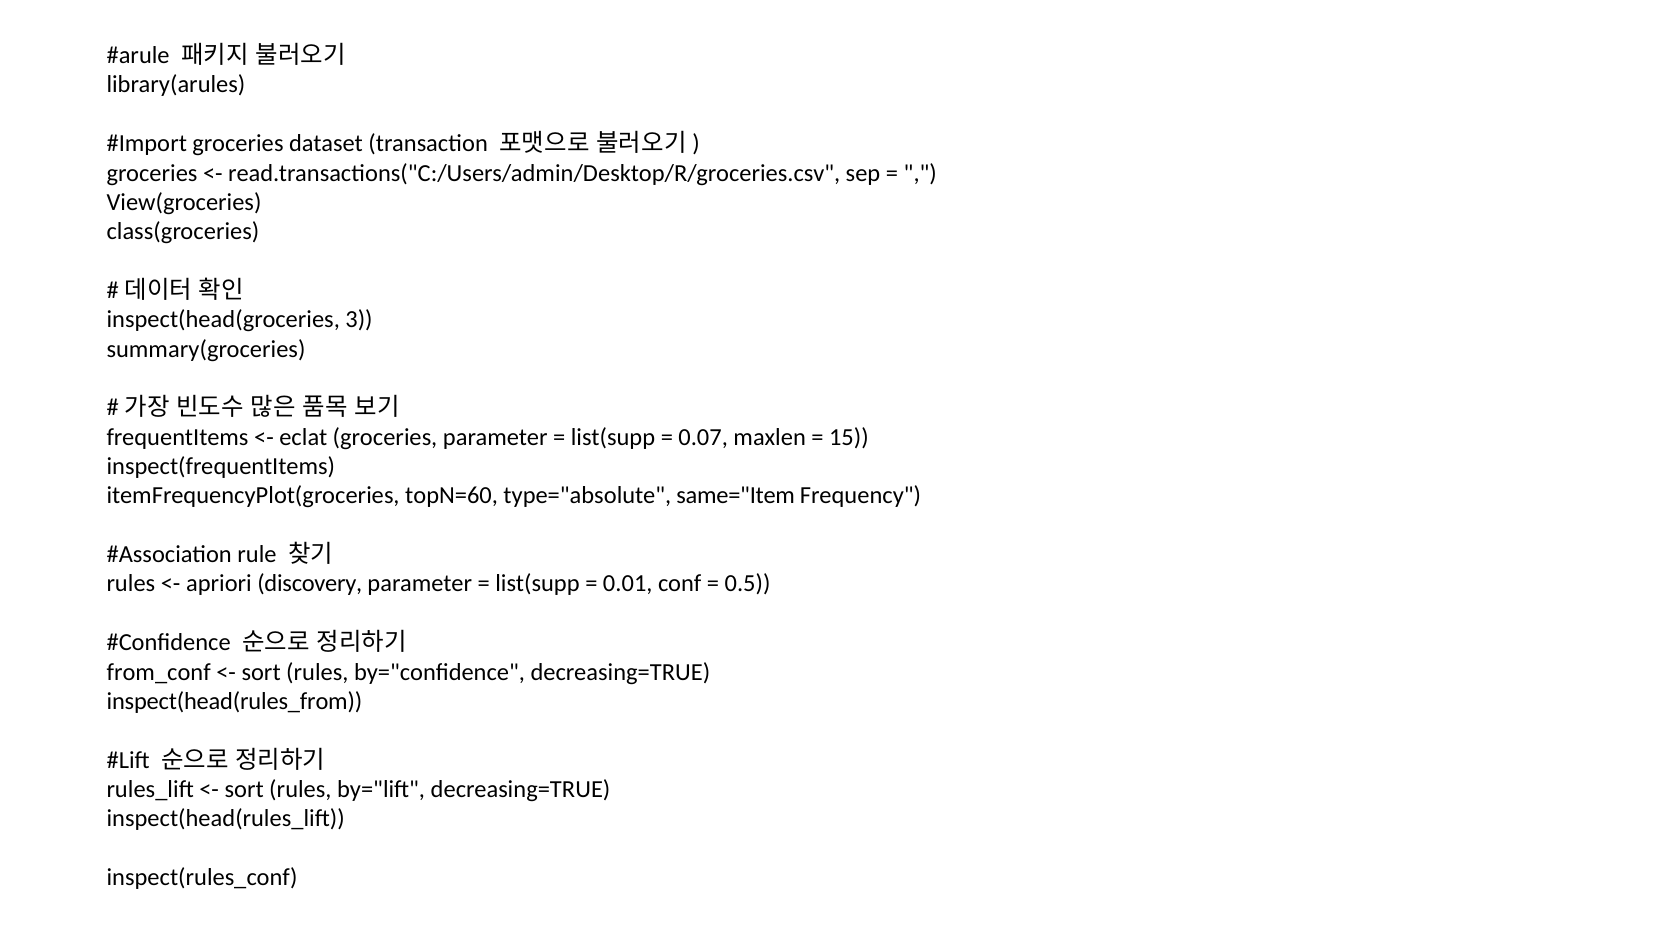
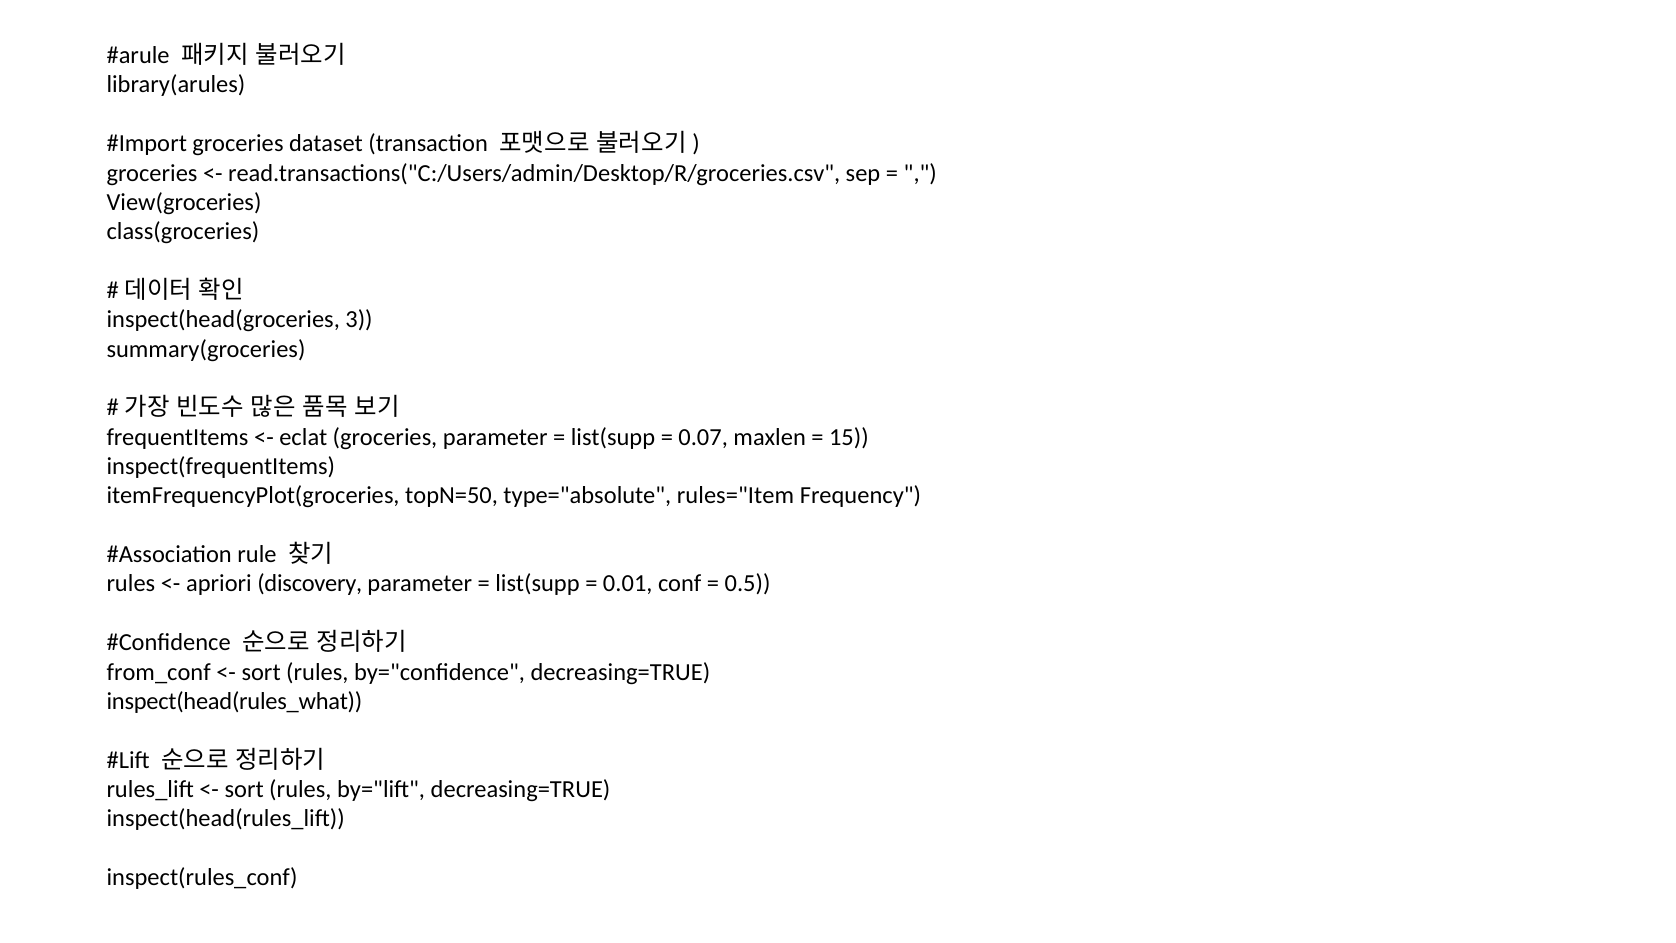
topN=60: topN=60 -> topN=50
same="Item: same="Item -> rules="Item
inspect(head(rules_from: inspect(head(rules_from -> inspect(head(rules_what
